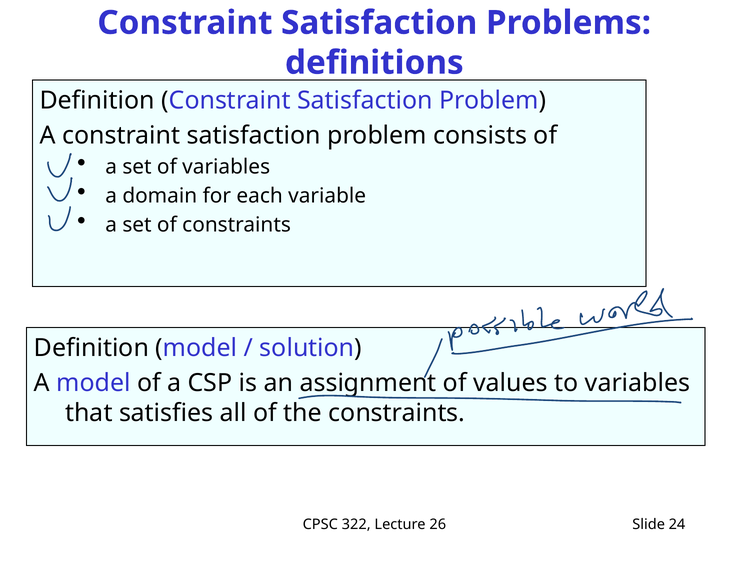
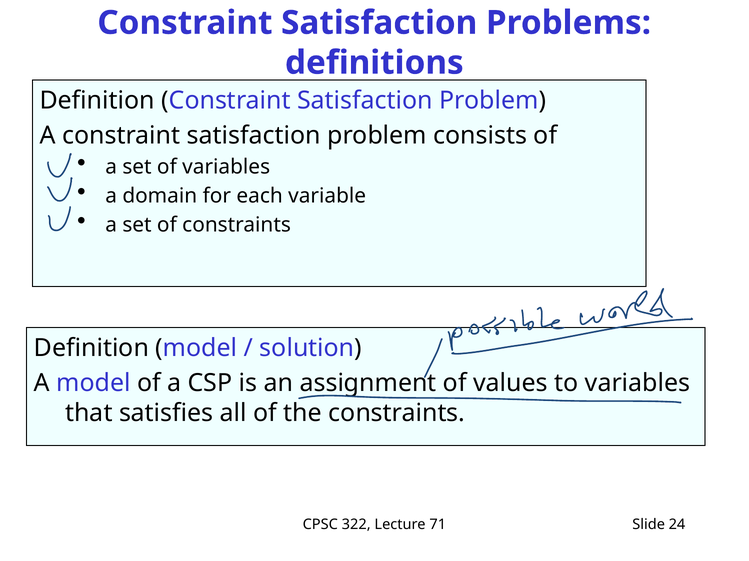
26: 26 -> 71
